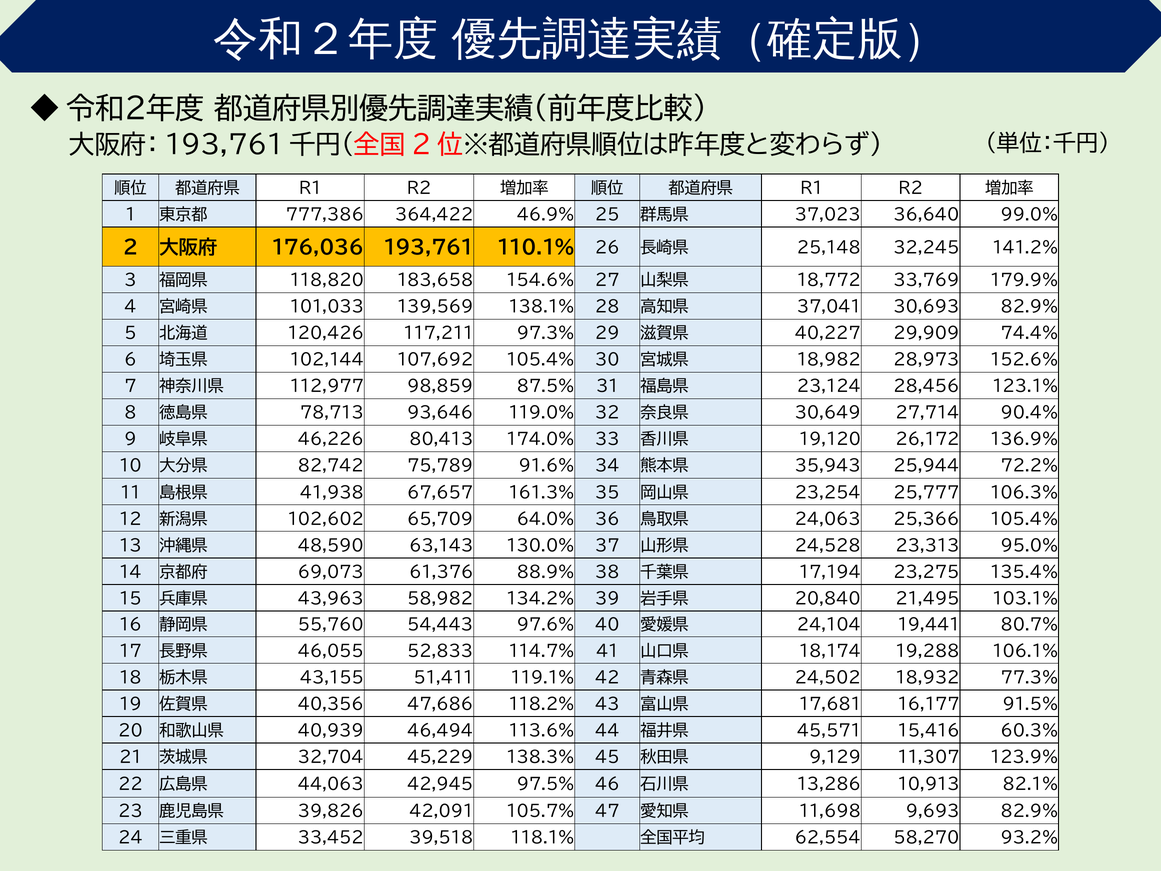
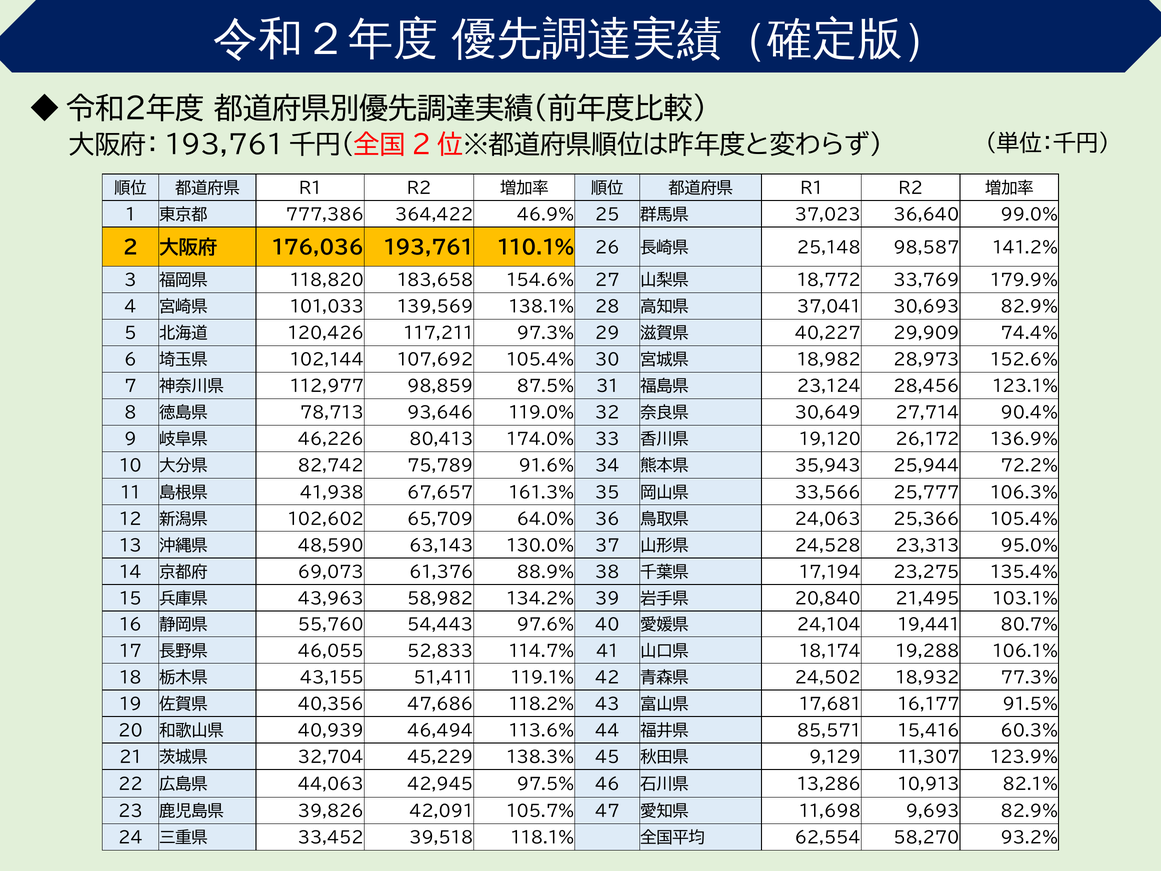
32,245: 32,245 -> 98,587
23,254: 23,254 -> 33,566
45,571: 45,571 -> 85,571
